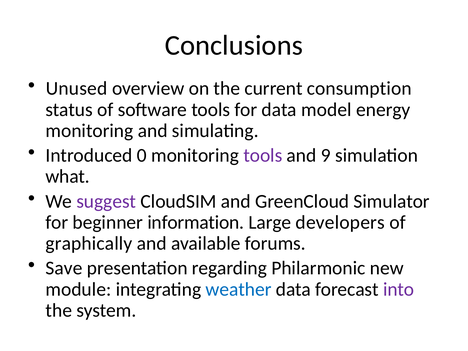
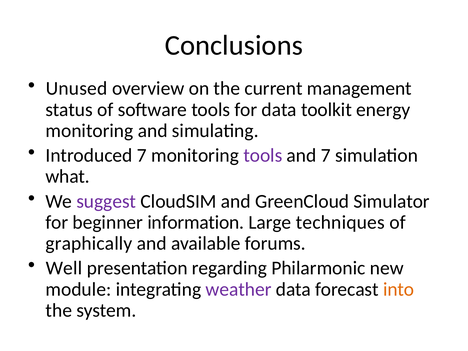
consumption: consumption -> management
model: model -> toolkit
Introduced 0: 0 -> 7
and 9: 9 -> 7
developers: developers -> techniques
Save: Save -> Well
weather colour: blue -> purple
into colour: purple -> orange
